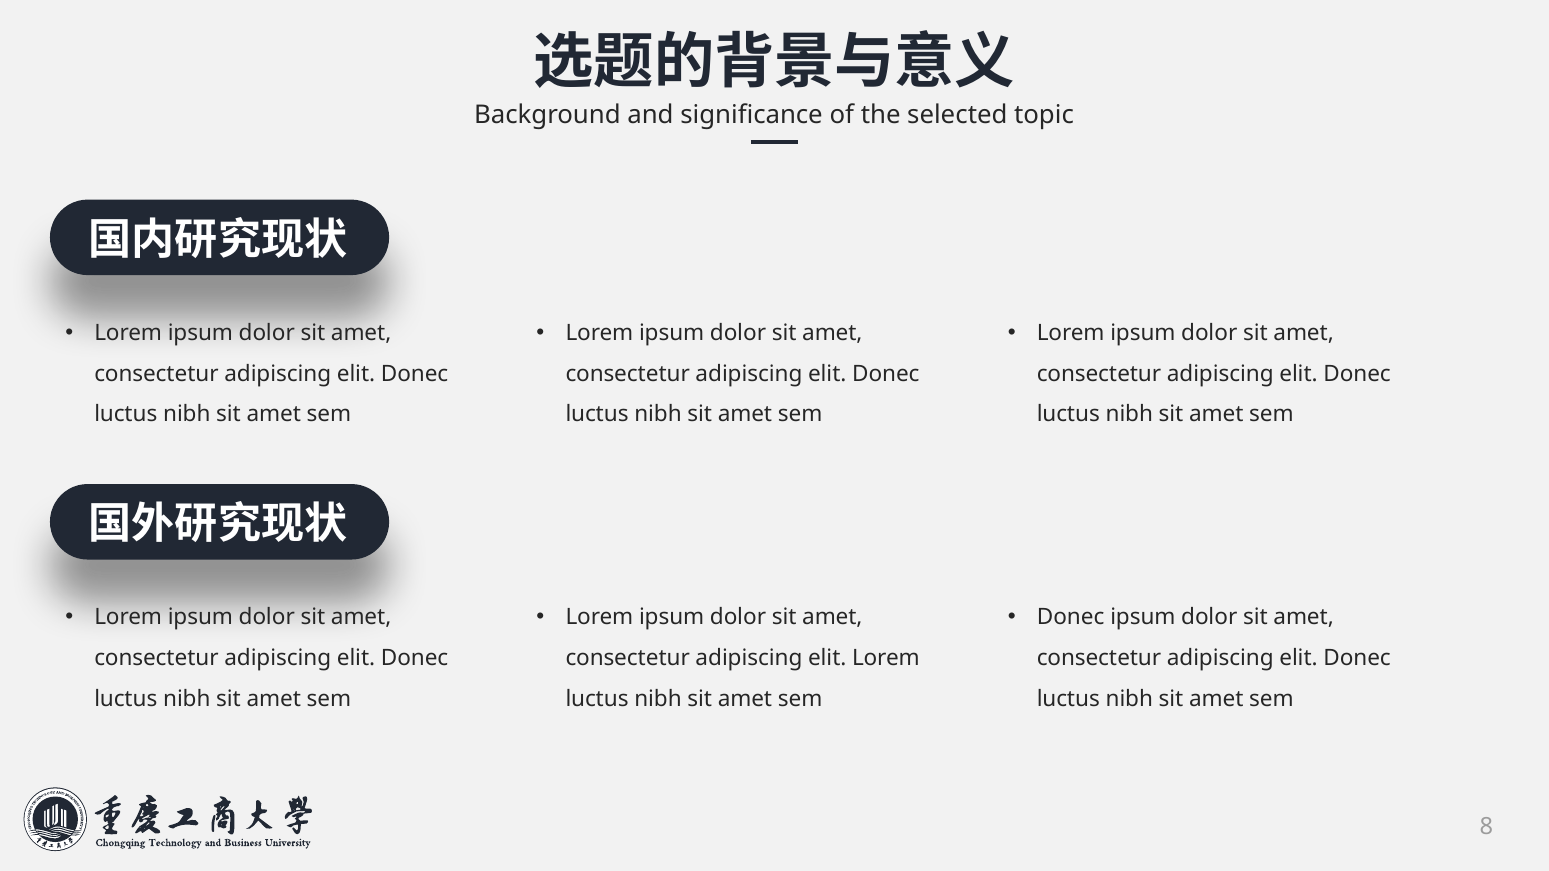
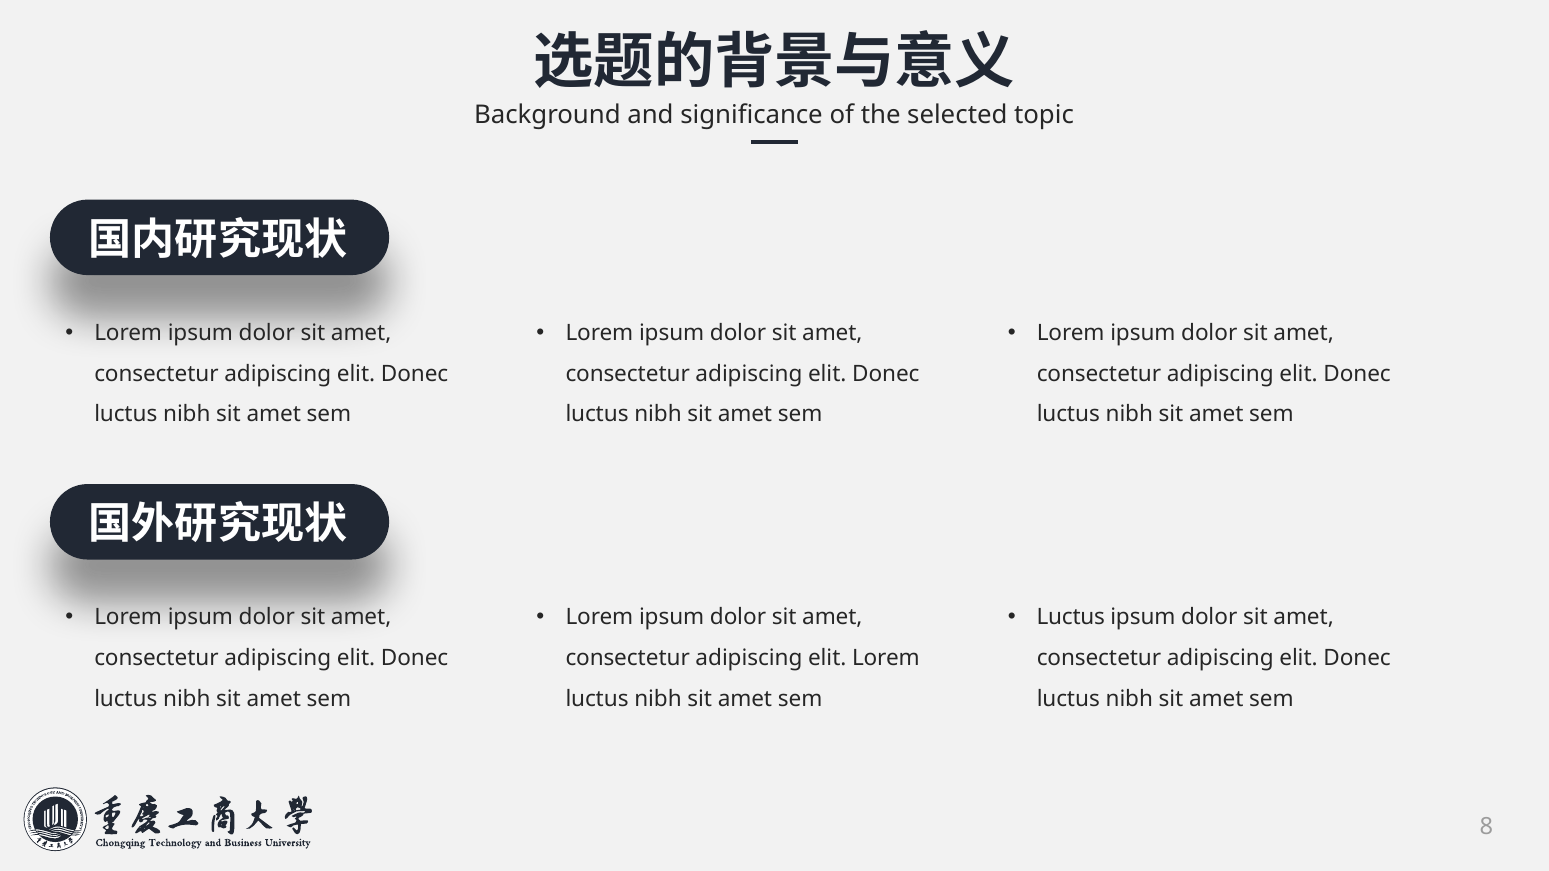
Donec at (1071, 618): Donec -> Luctus
